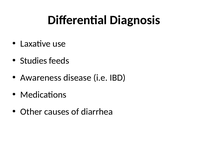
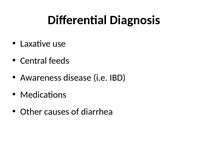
Studies: Studies -> Central
